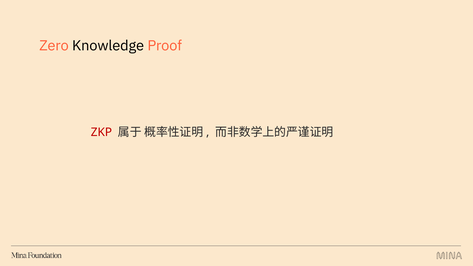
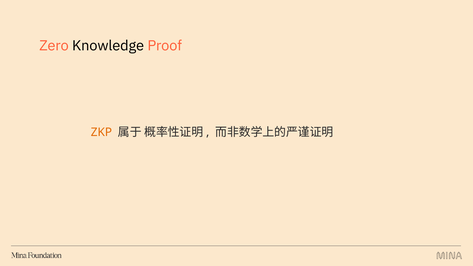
ZKP colour: red -> orange
